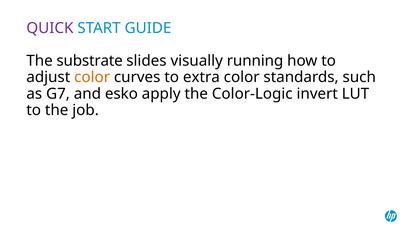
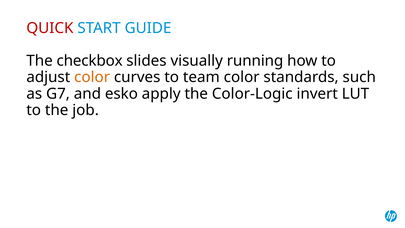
QUICK colour: purple -> red
substrate: substrate -> checkbox
extra: extra -> team
